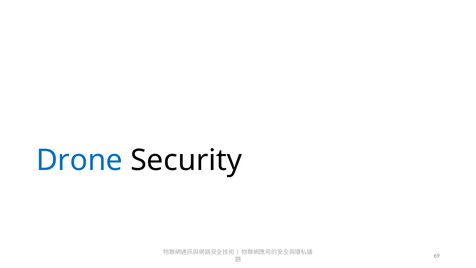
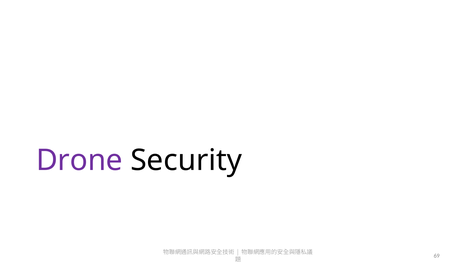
Drone colour: blue -> purple
